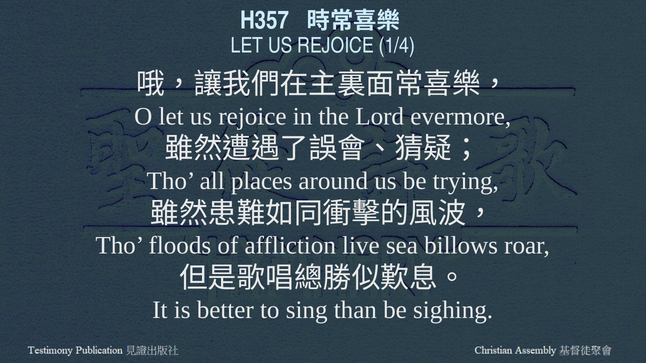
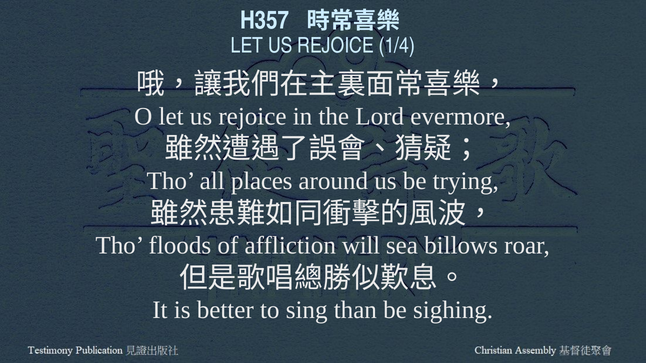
live: live -> will
